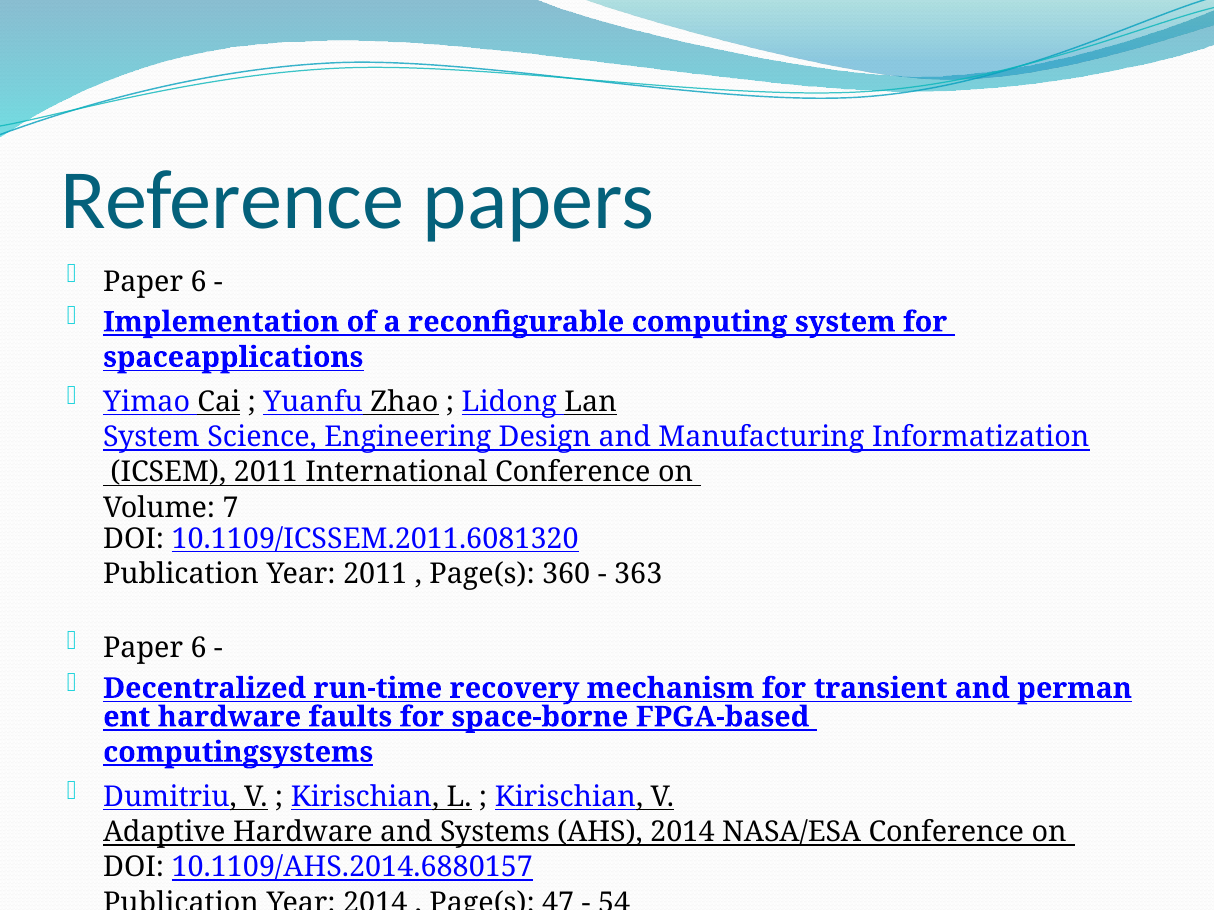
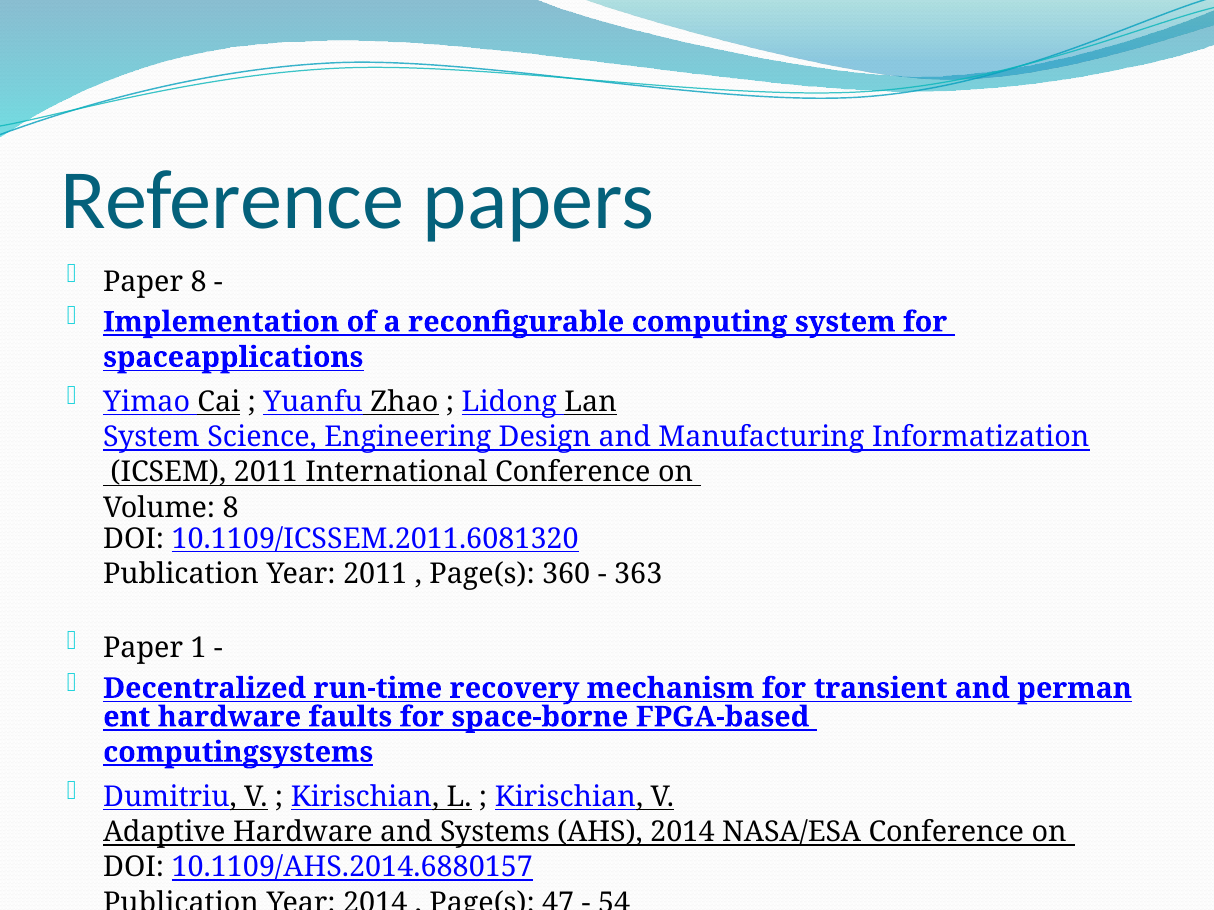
6 at (199, 282): 6 -> 8
Volume 7: 7 -> 8
6 at (199, 649): 6 -> 1
